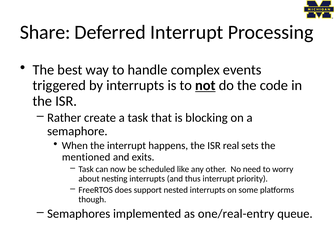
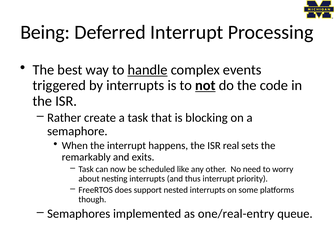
Share: Share -> Being
handle underline: none -> present
mentioned: mentioned -> remarkably
